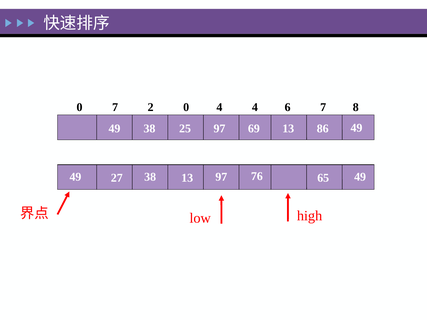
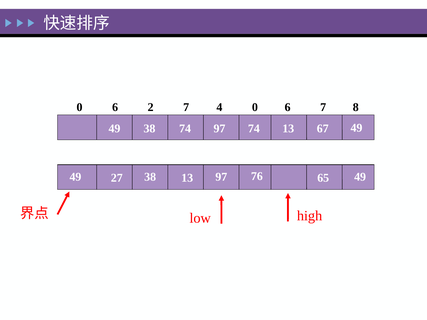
7 at (115, 107): 7 -> 6
2 0: 0 -> 7
4 4: 4 -> 0
38 25: 25 -> 74
97 69: 69 -> 74
86: 86 -> 67
